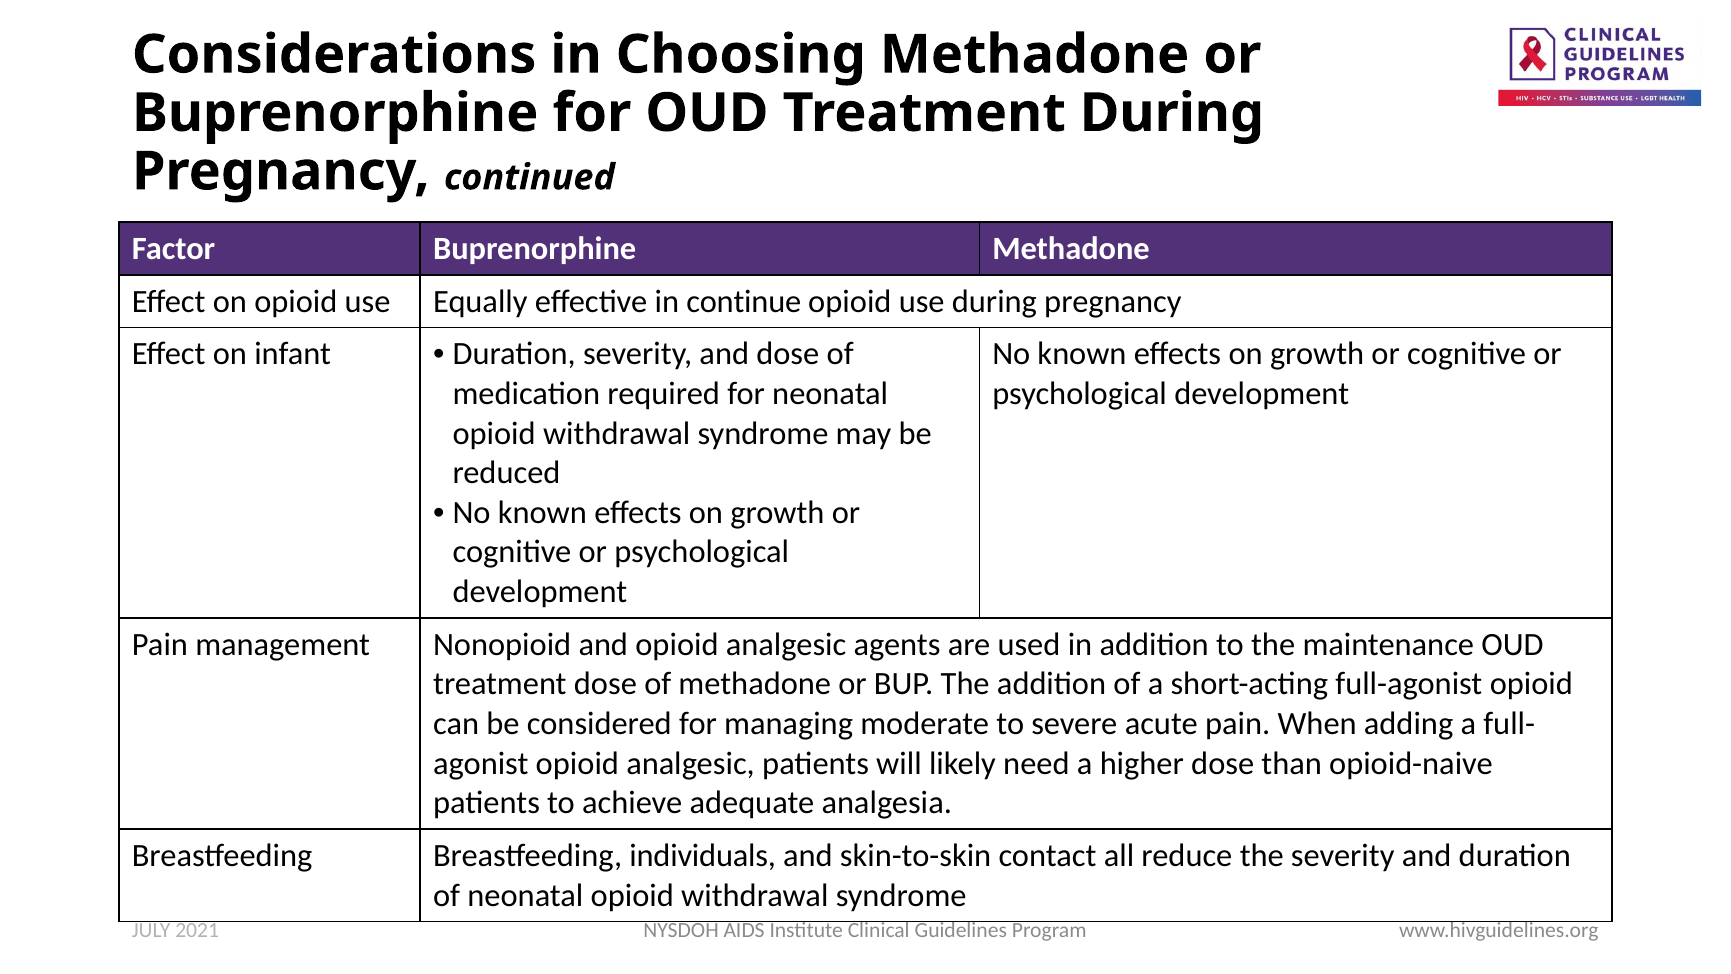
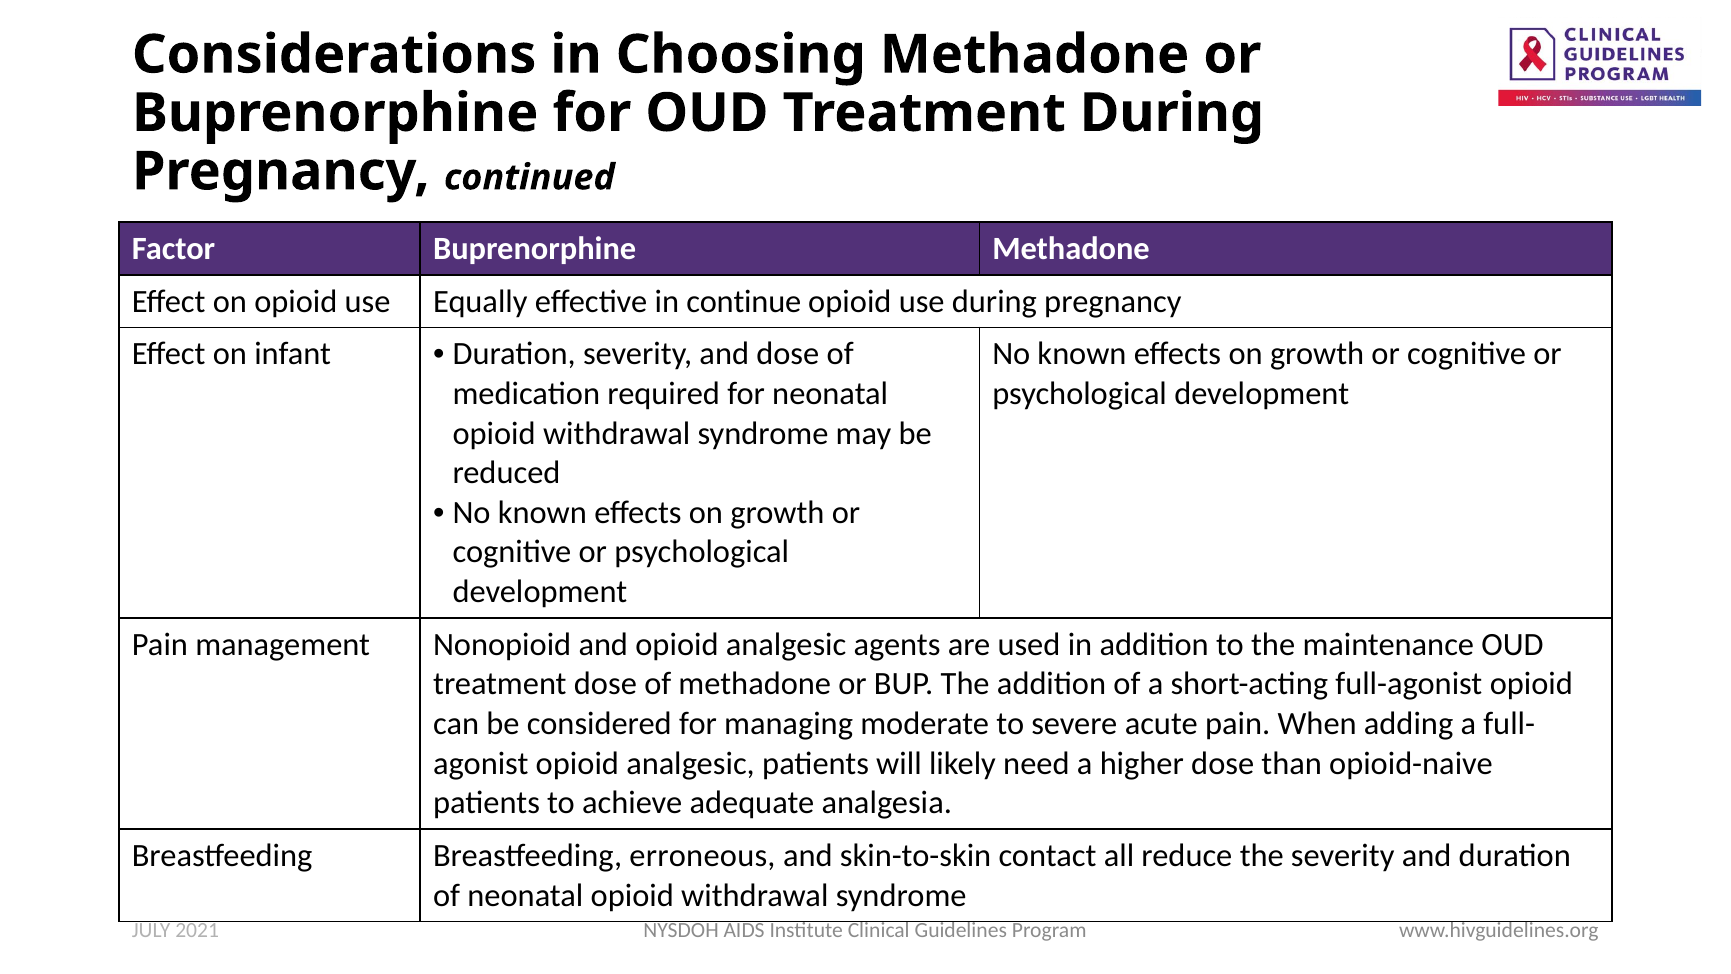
individuals: individuals -> erroneous
